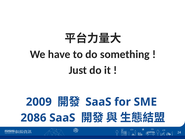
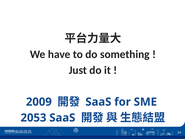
2086: 2086 -> 2053
